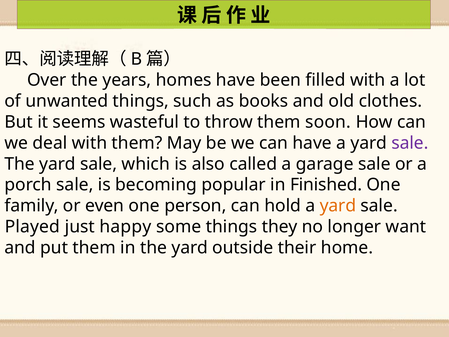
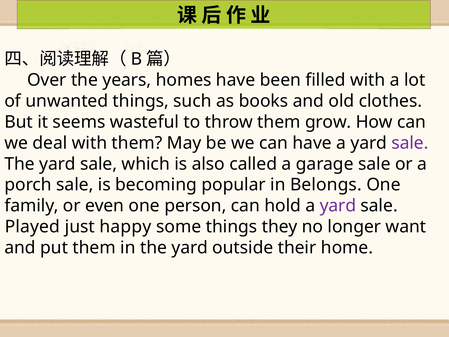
soon: soon -> grow
Finished: Finished -> Belongs
yard at (338, 206) colour: orange -> purple
